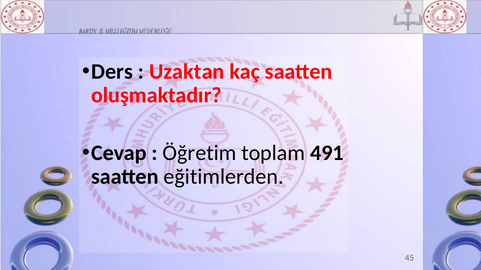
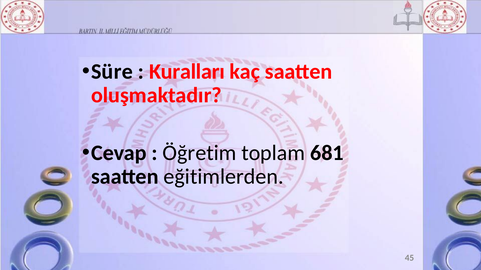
Ders: Ders -> Süre
Uzaktan: Uzaktan -> Kuralları
491: 491 -> 681
